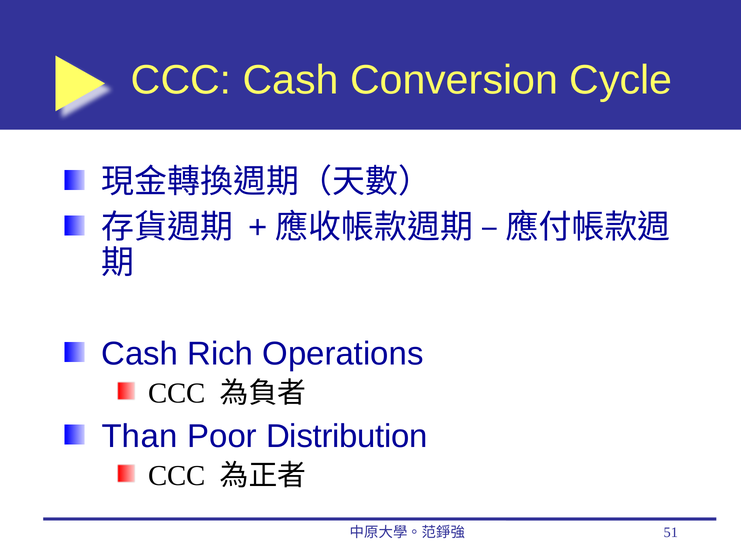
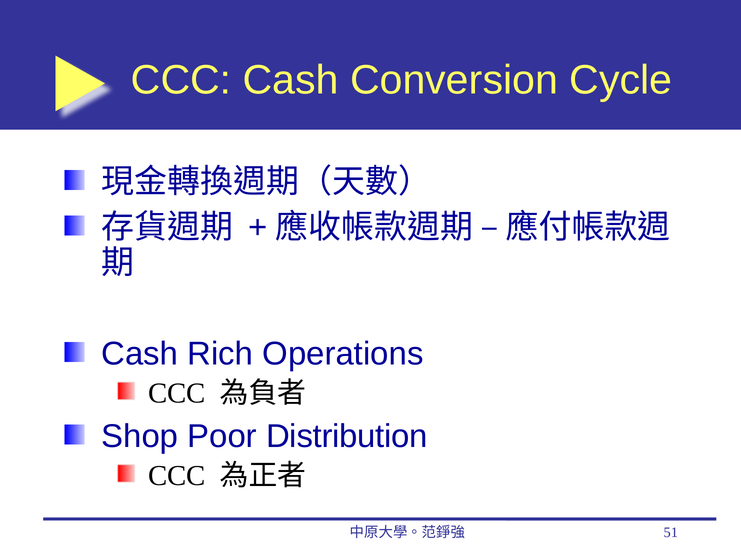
Than: Than -> Shop
